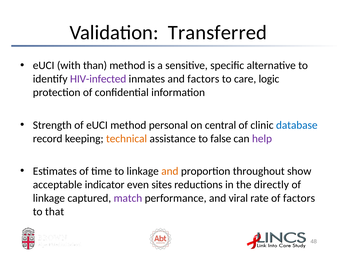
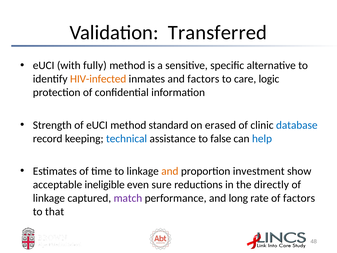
than: than -> fully
HIV-infected colour: purple -> orange
personal: personal -> standard
central: central -> erased
technical colour: orange -> blue
help colour: purple -> blue
throughout: throughout -> investment
indicator: indicator -> ineligible
sites: sites -> sure
viral: viral -> long
